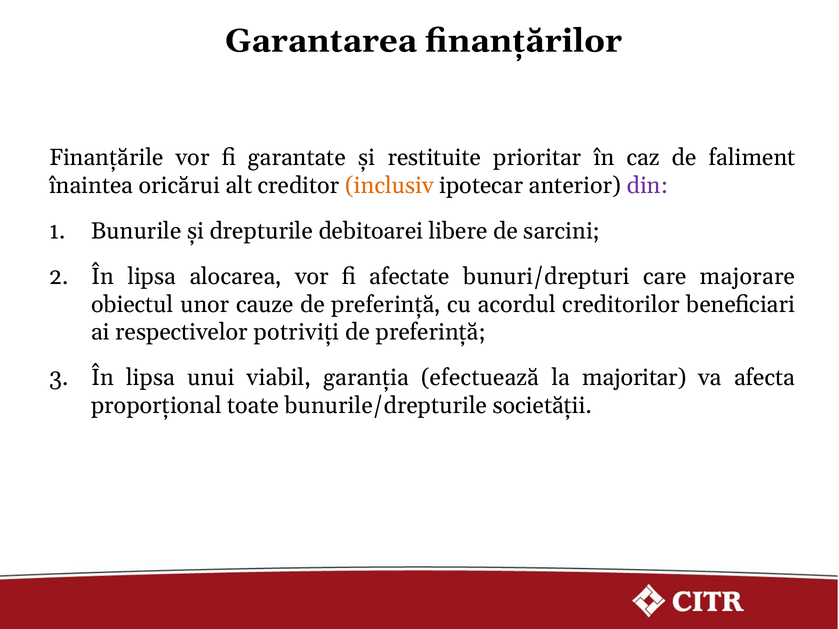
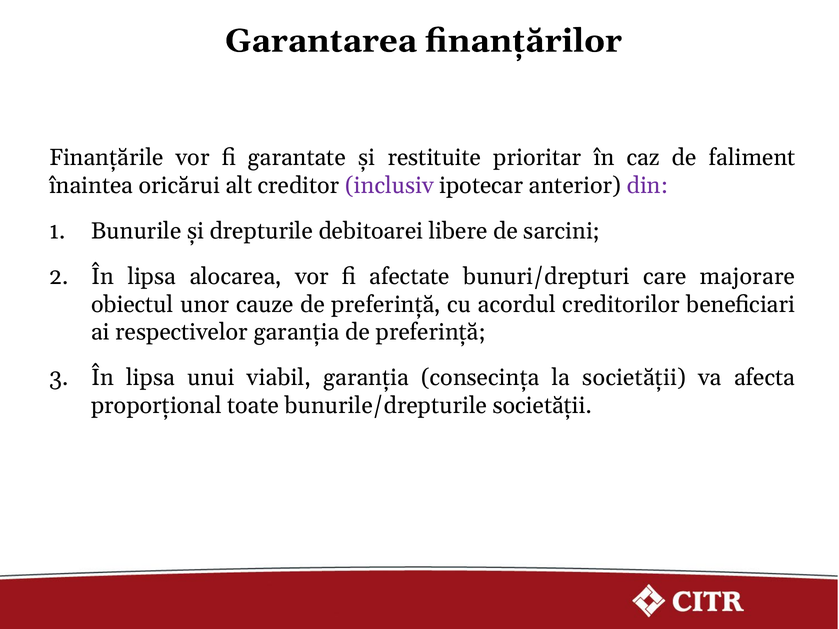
inclusiv colour: orange -> purple
respectivelor potriviți: potriviți -> garanția
efectuează: efectuează -> consecința
la majoritar: majoritar -> societății
